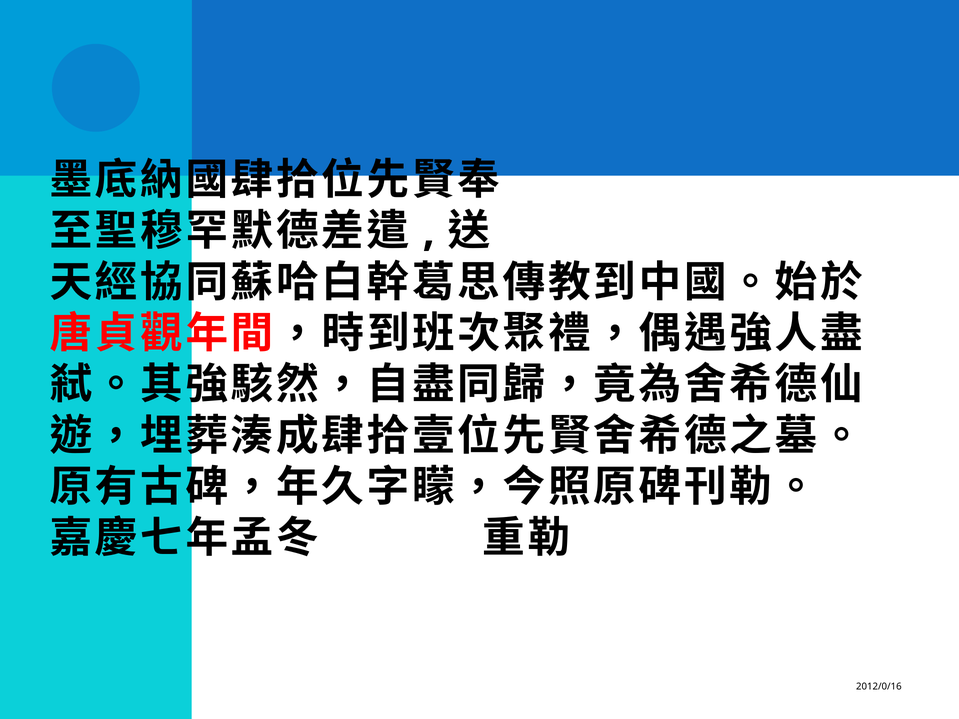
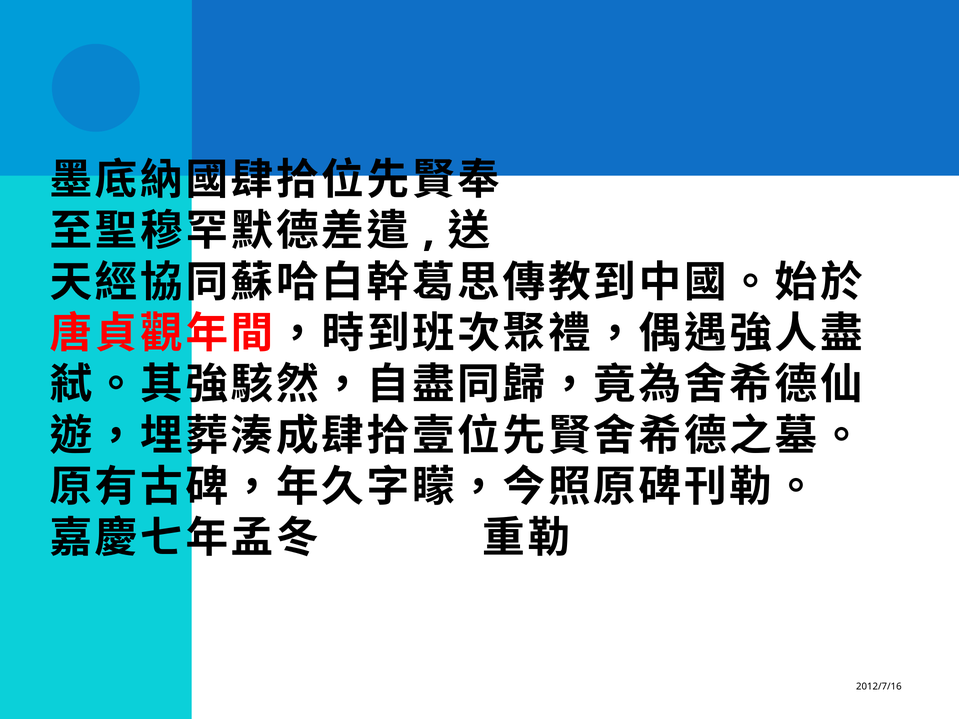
2012/0/16: 2012/0/16 -> 2012/7/16
